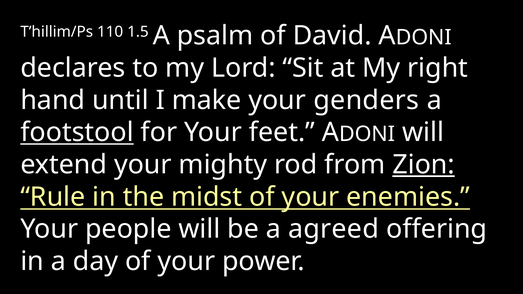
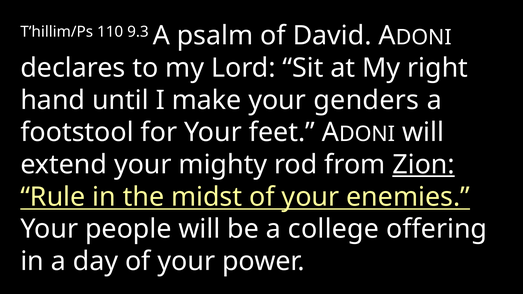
1.5: 1.5 -> 9.3
footstool underline: present -> none
agreed: agreed -> college
